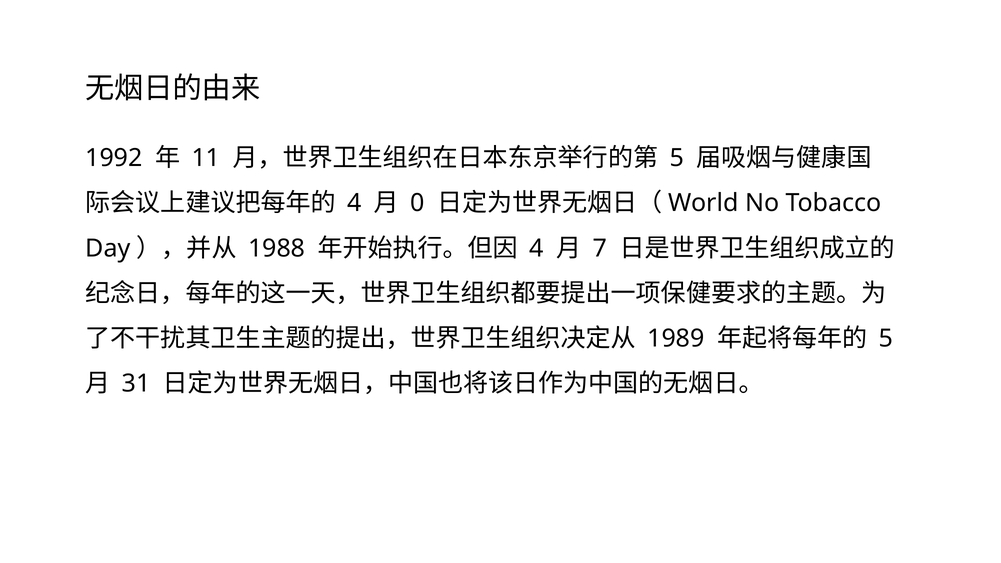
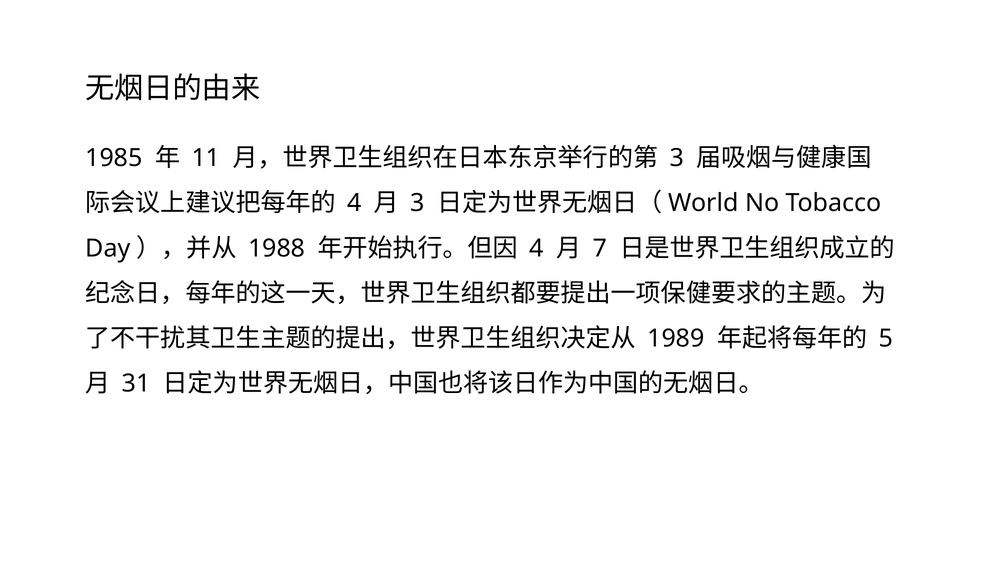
1992: 1992 -> 1985
5 at (677, 158): 5 -> 3
0 at (418, 203): 0 -> 3
